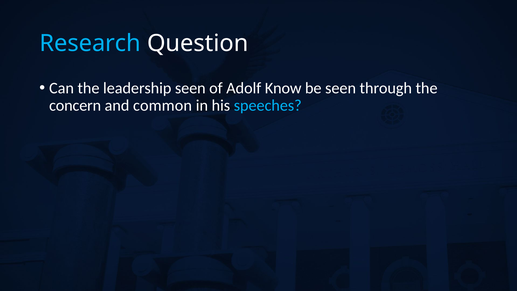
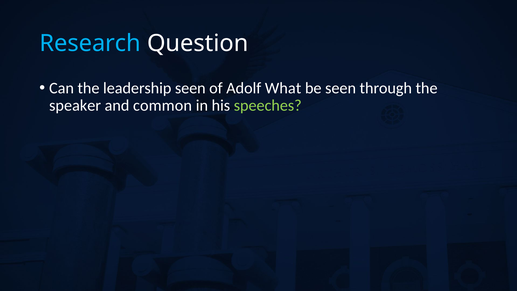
Know: Know -> What
concern: concern -> speaker
speeches colour: light blue -> light green
